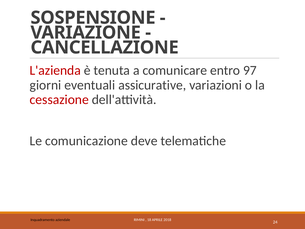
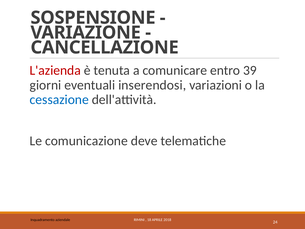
97: 97 -> 39
assicurative: assicurative -> inserendosi
cessazione colour: red -> blue
